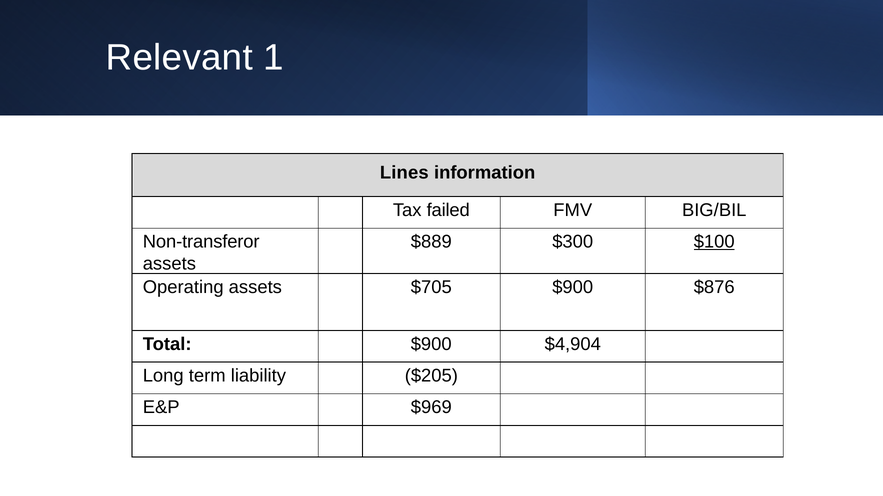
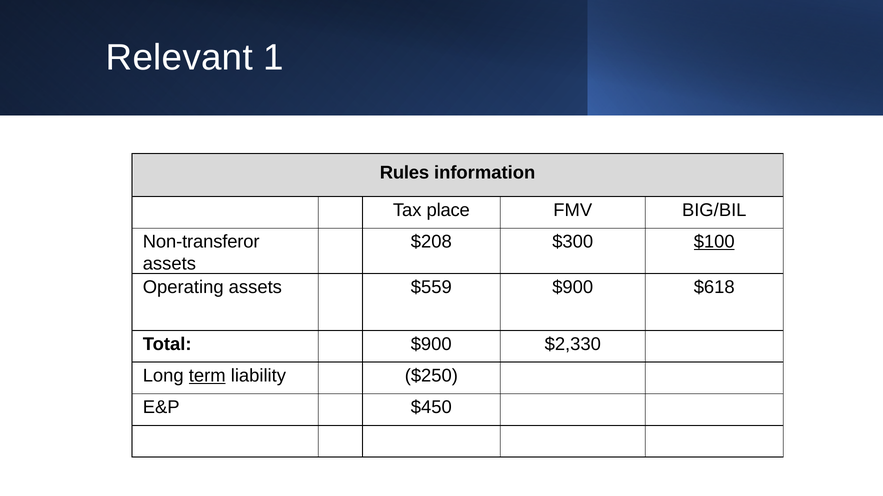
Lines: Lines -> Rules
failed: failed -> place
$889: $889 -> $208
$705: $705 -> $559
$876: $876 -> $618
$4,904: $4,904 -> $2,330
term underline: none -> present
$205: $205 -> $250
$969: $969 -> $450
